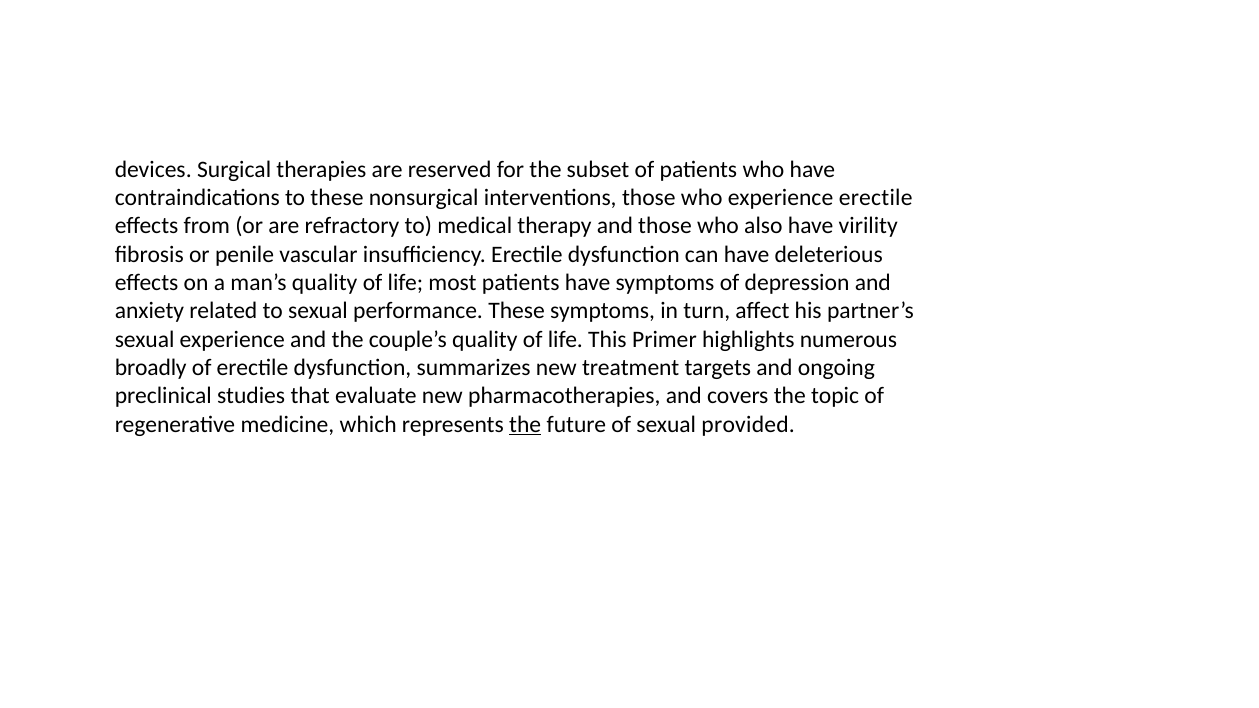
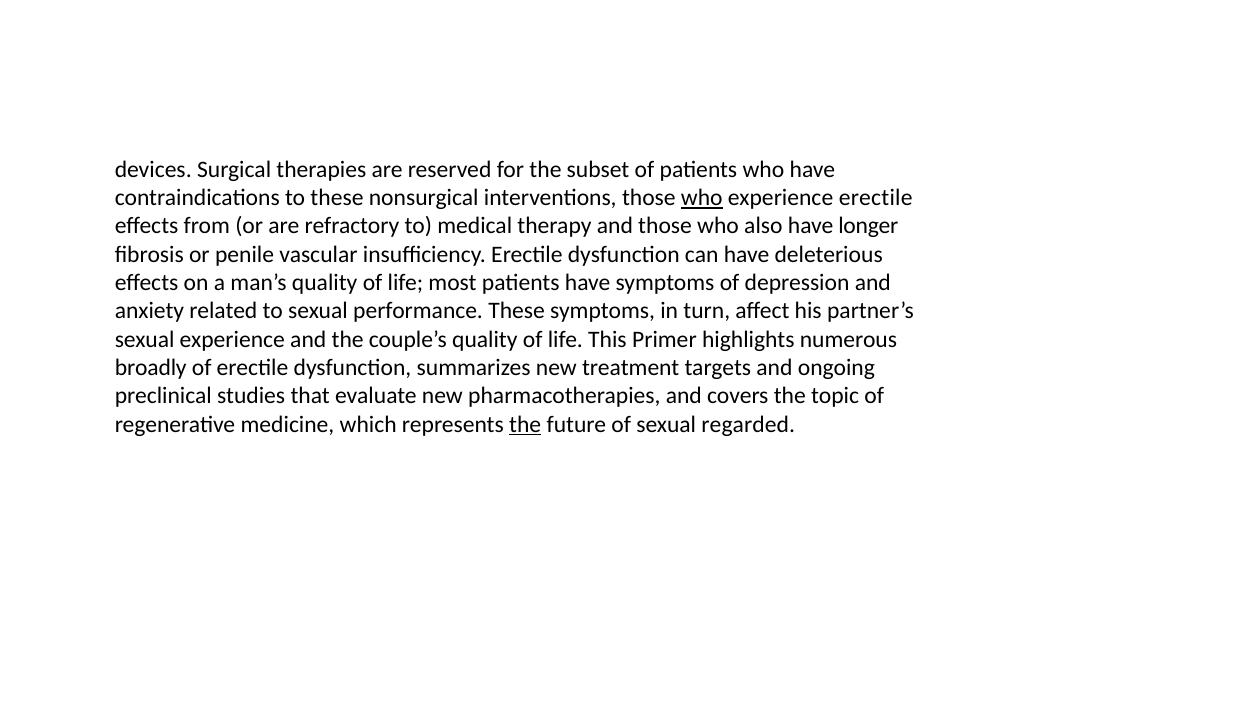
who at (702, 198) underline: none -> present
virility: virility -> longer
provided: provided -> regarded
